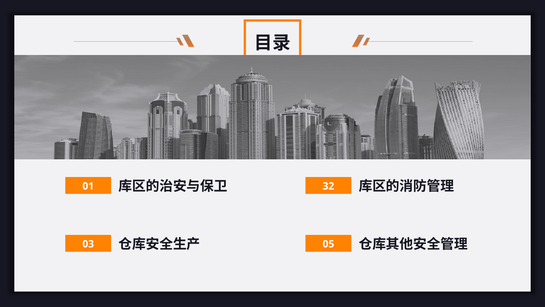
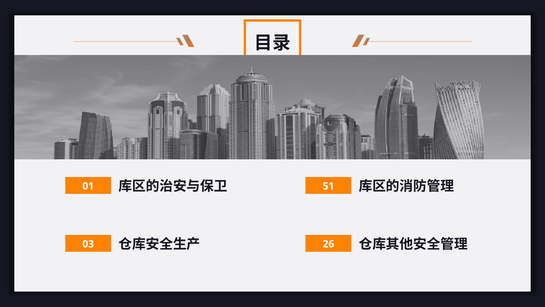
32: 32 -> 51
05: 05 -> 26
